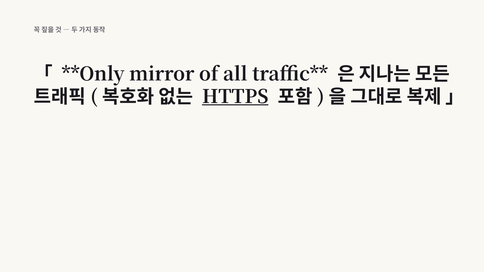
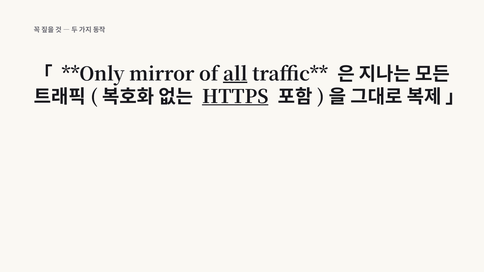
all underline: none -> present
